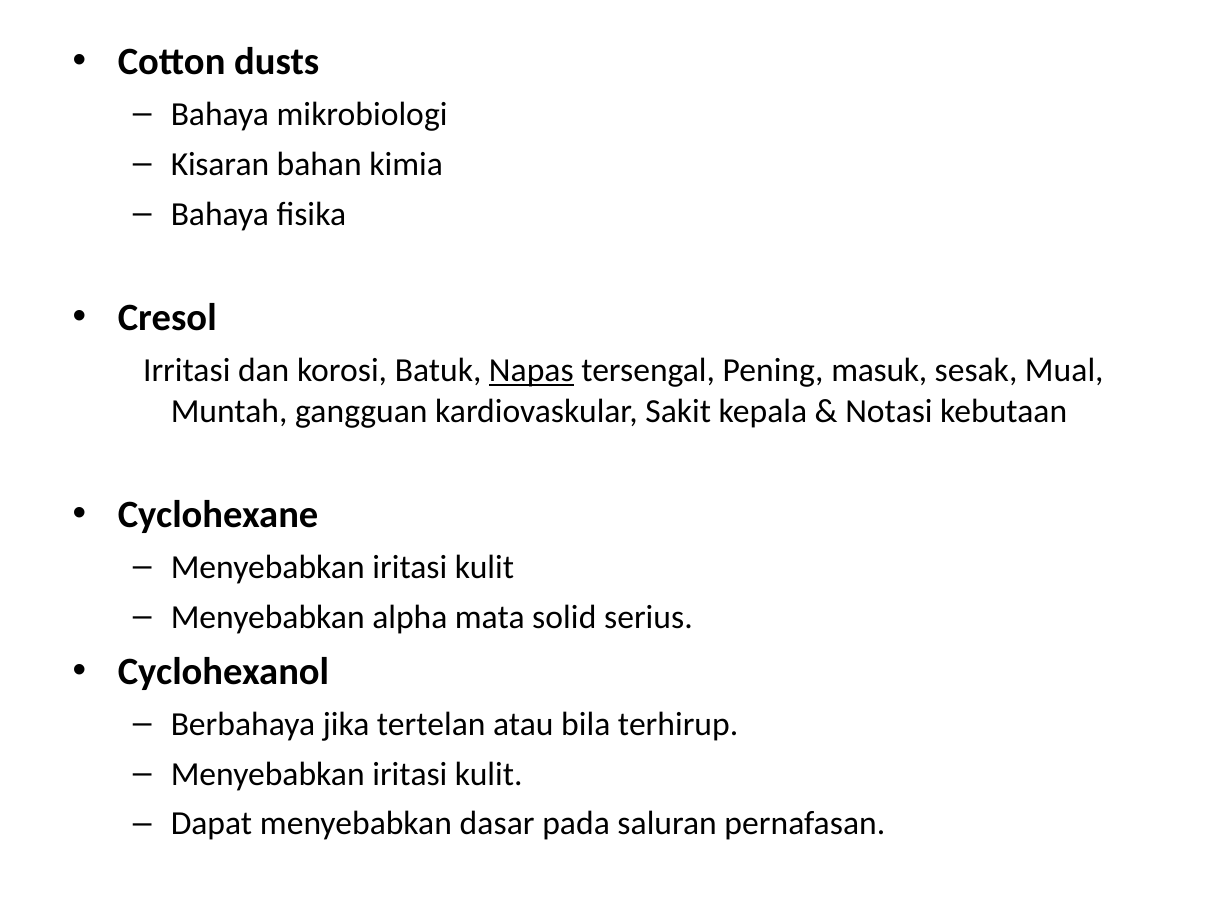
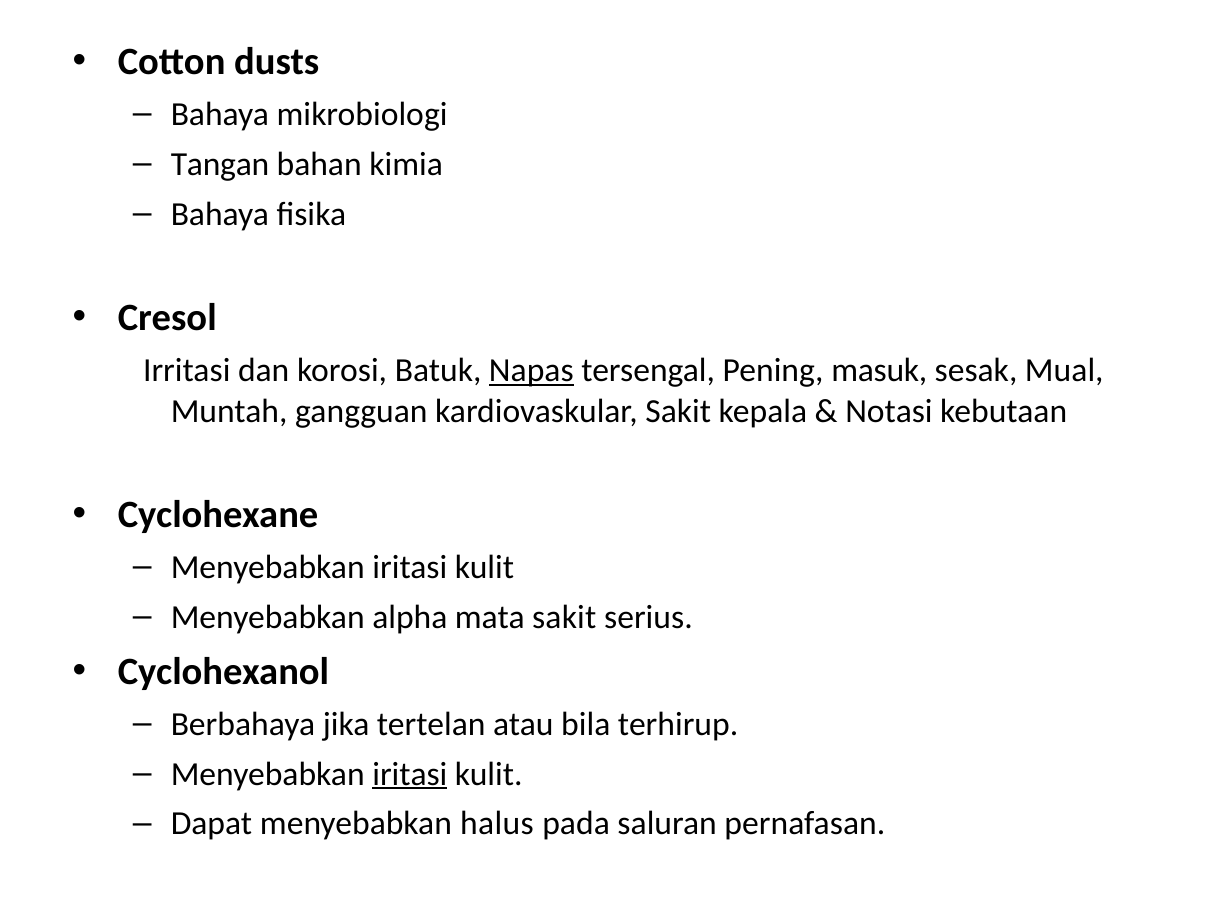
Kisaran: Kisaran -> Tangan
mata solid: solid -> sakit
iritasi at (410, 774) underline: none -> present
dasar: dasar -> halus
